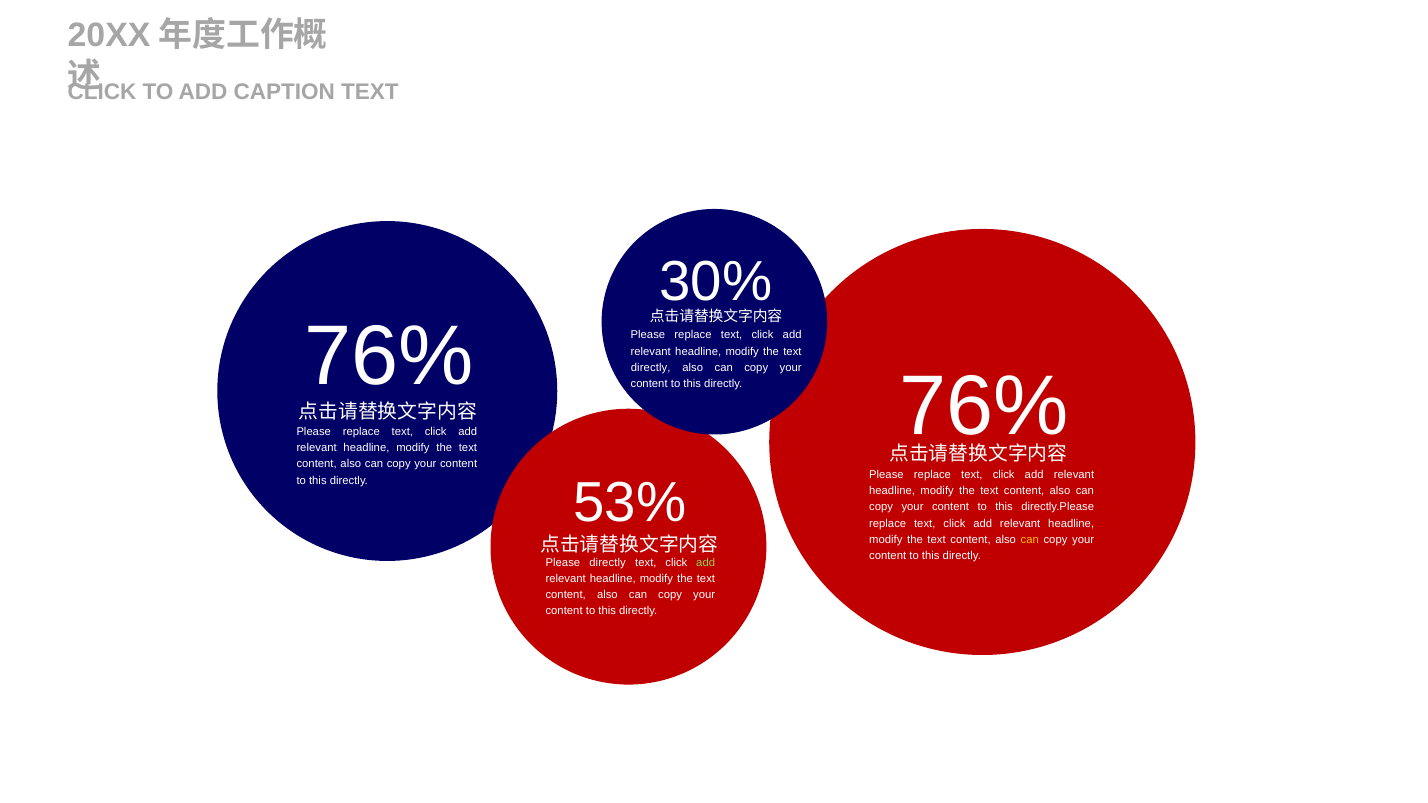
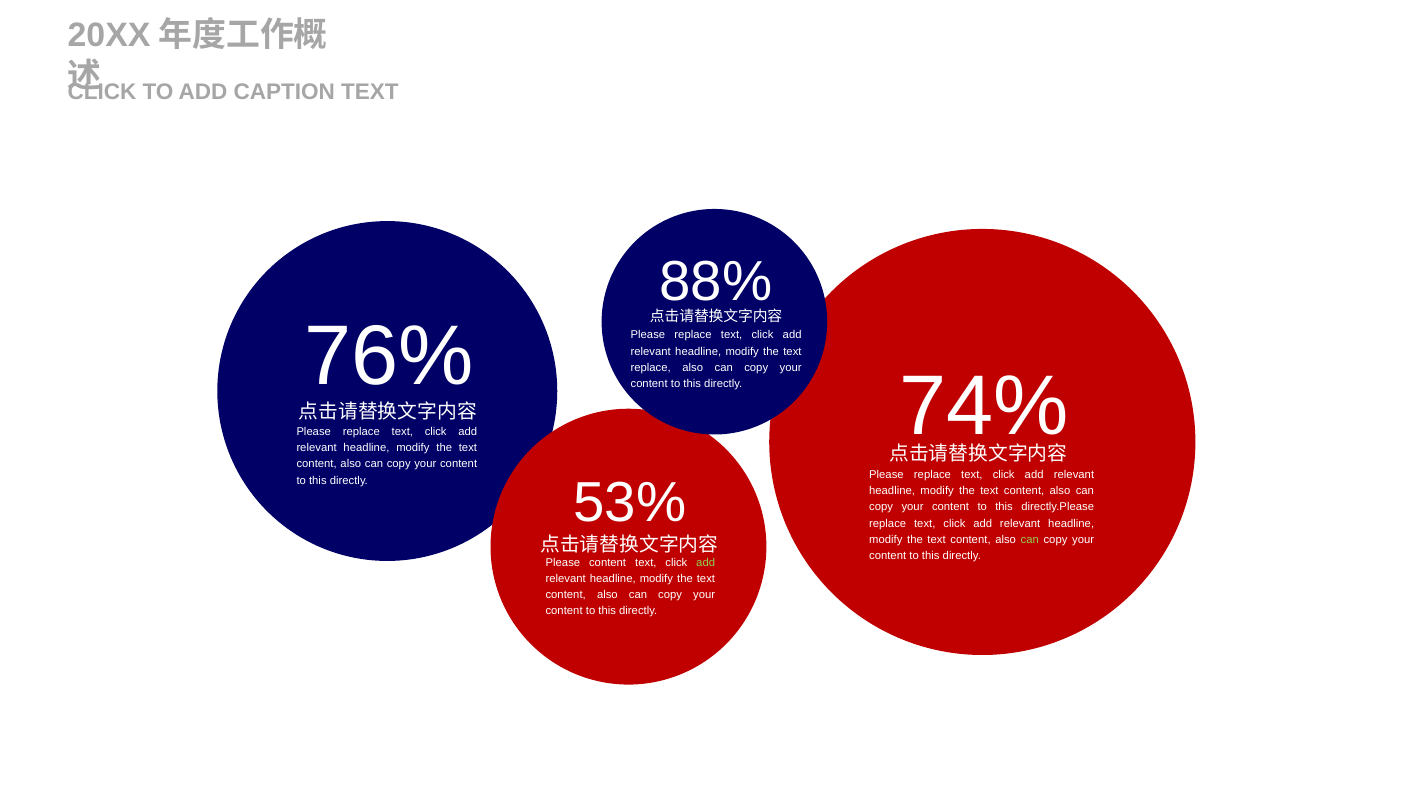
30%: 30% -> 88%
directly at (651, 368): directly -> replace
76% at (984, 406): 76% -> 74%
can at (1030, 540) colour: yellow -> light green
Please directly: directly -> content
